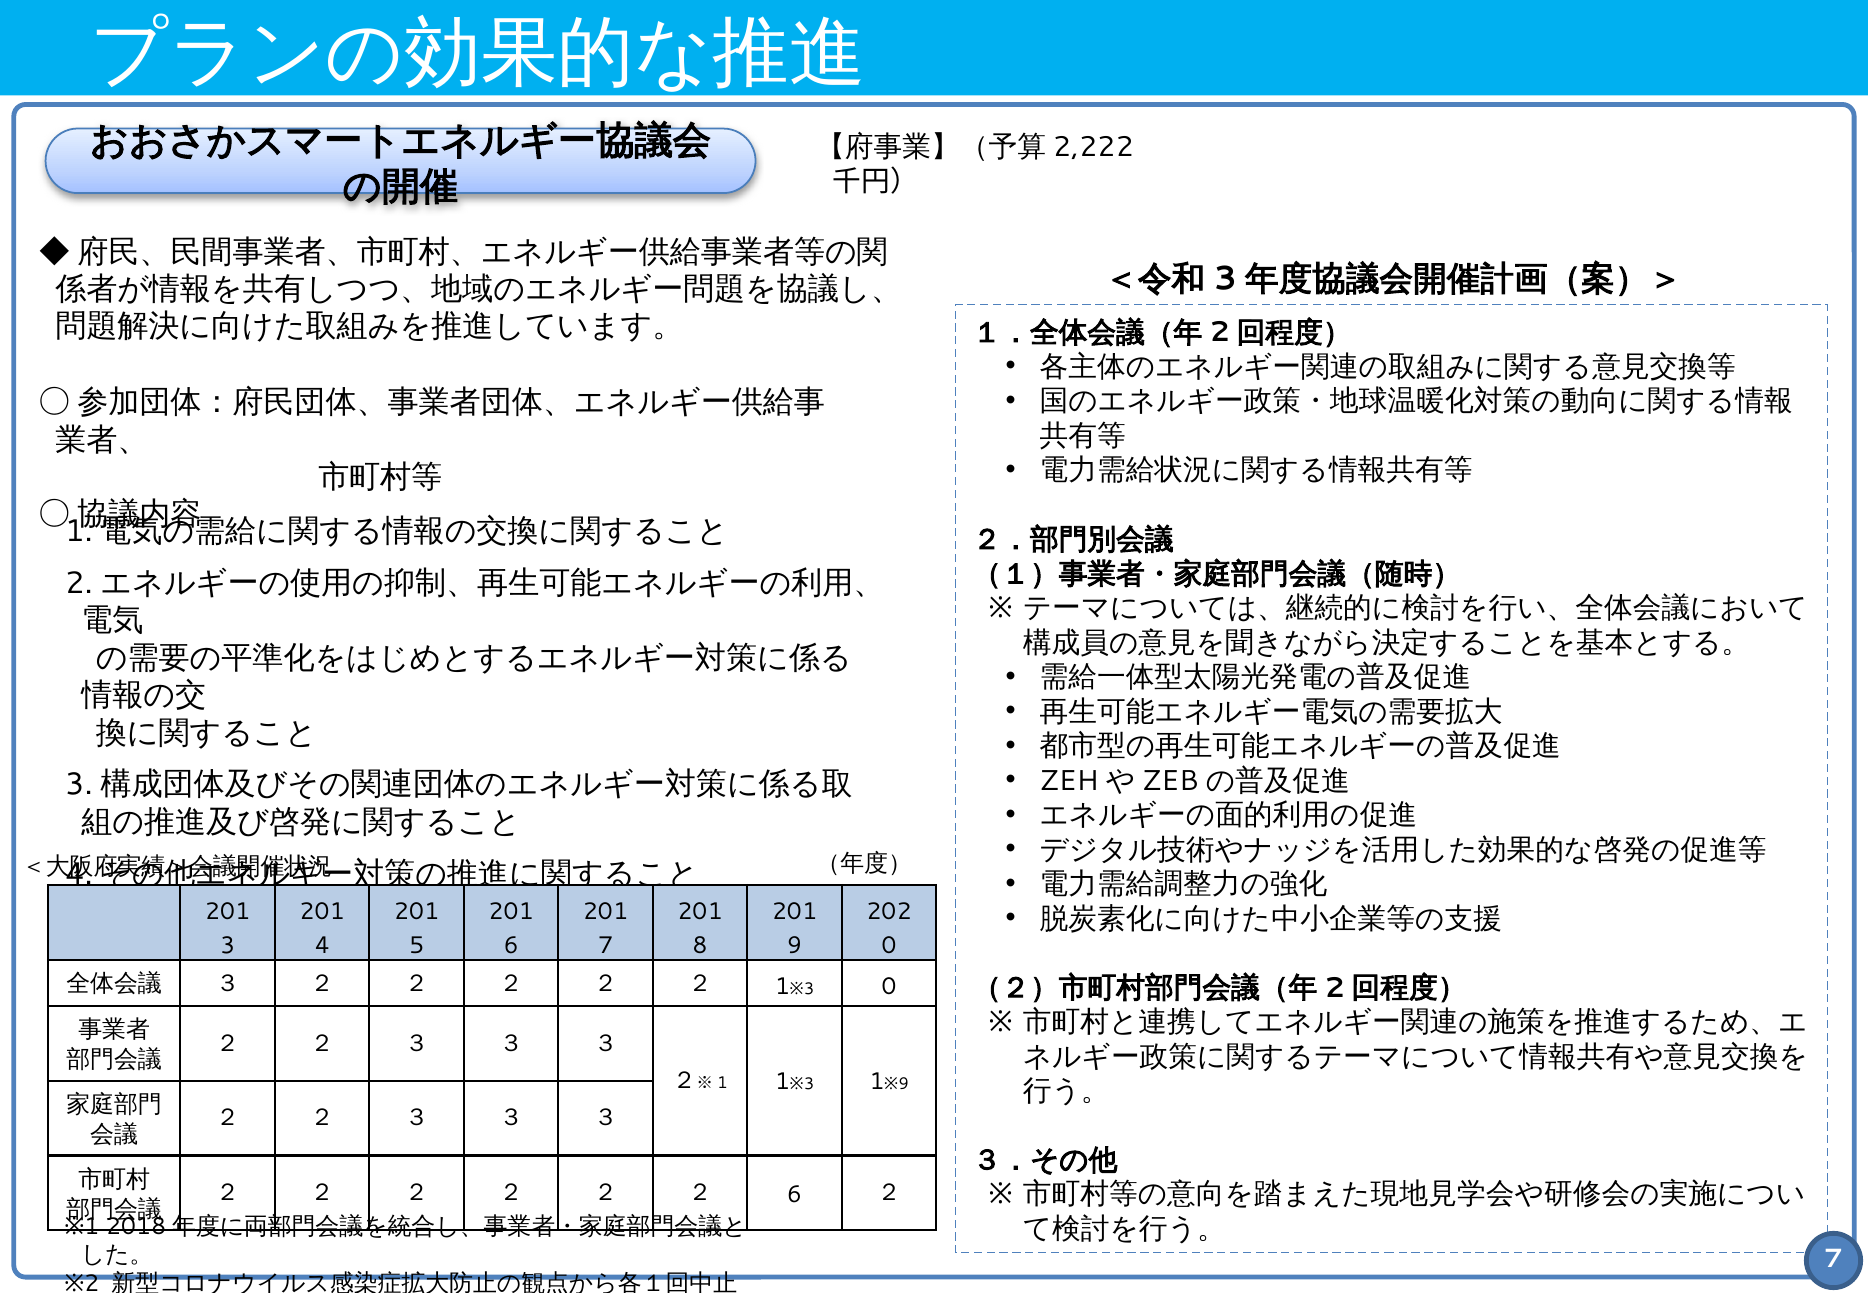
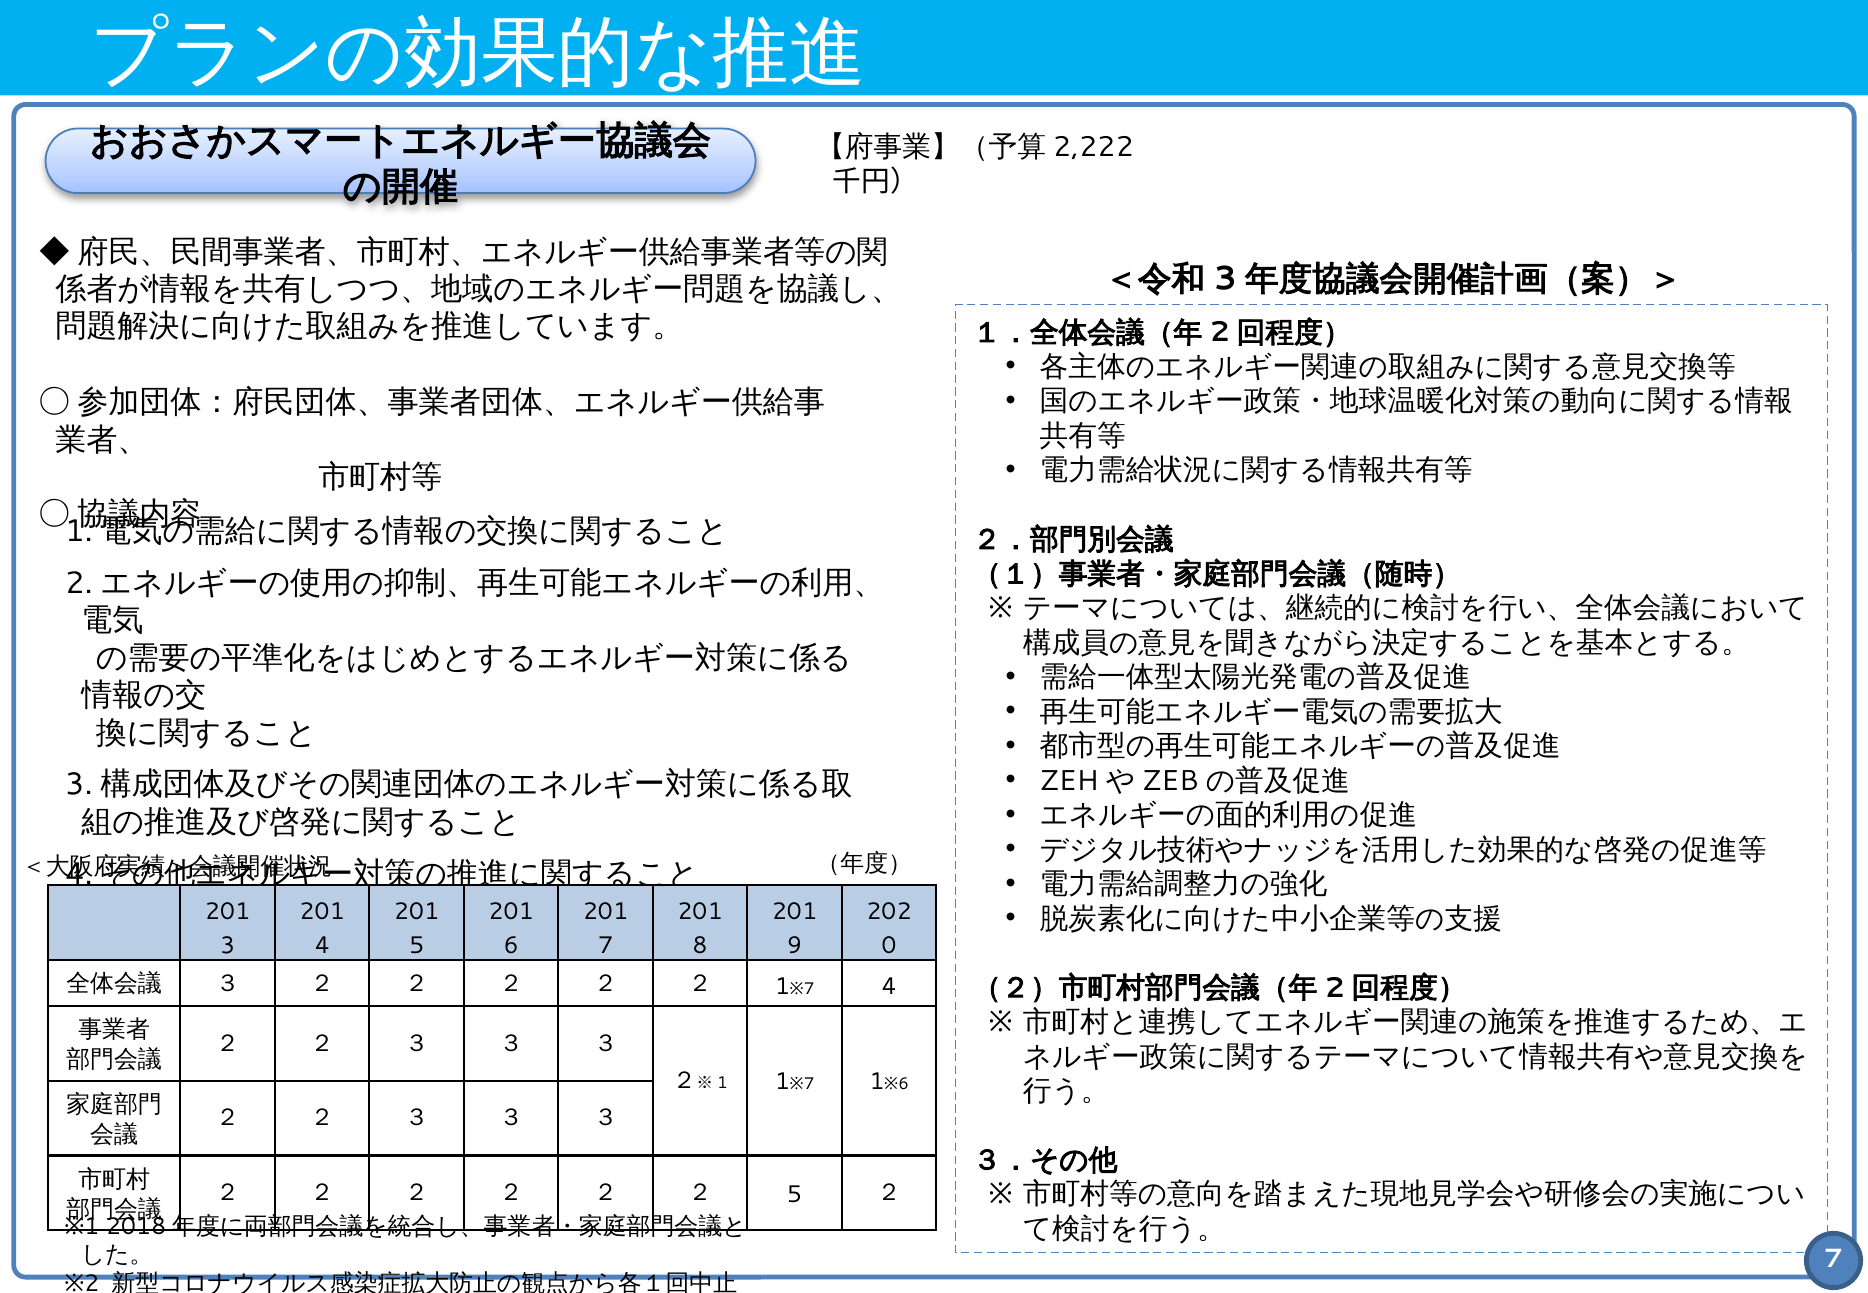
3 at (809, 989): 3 -> 7
0 at (889, 987): 0 -> 4
3 at (809, 1084): 3 -> 7
9 at (904, 1084): 9 -> 6
２ 6: 6 -> 5
